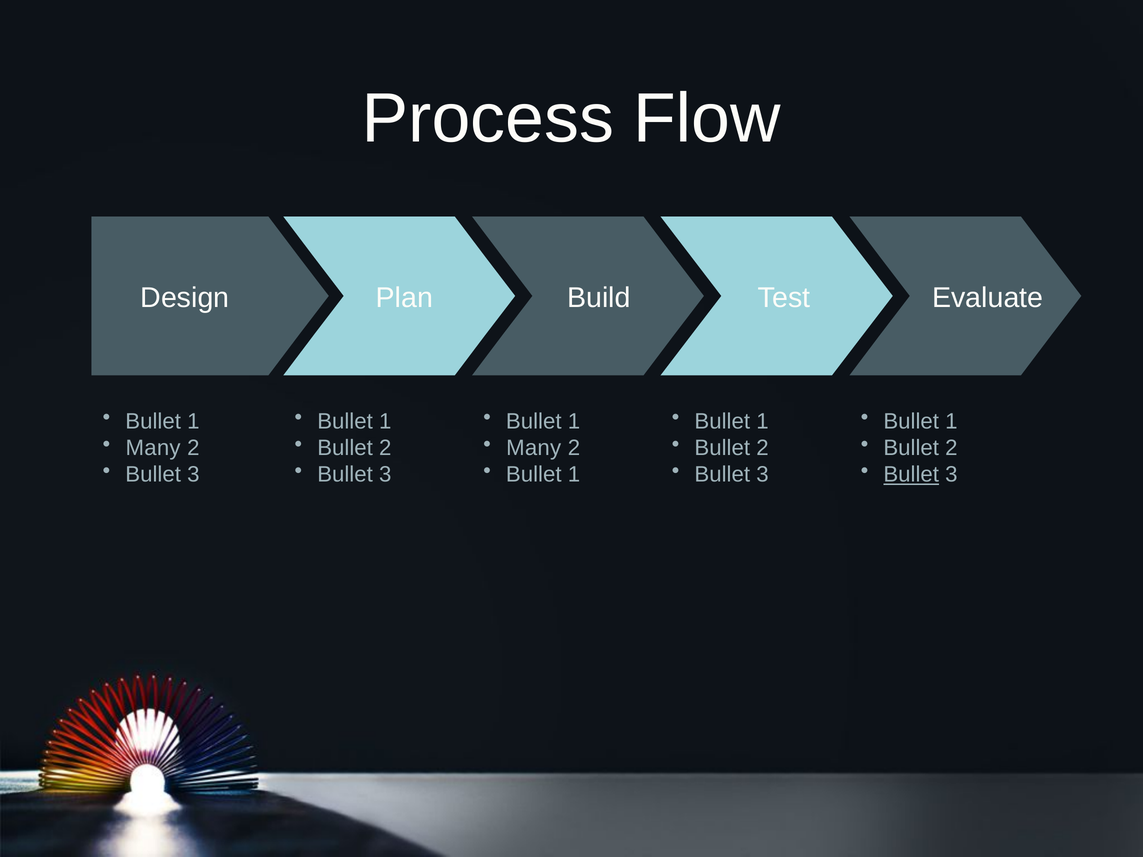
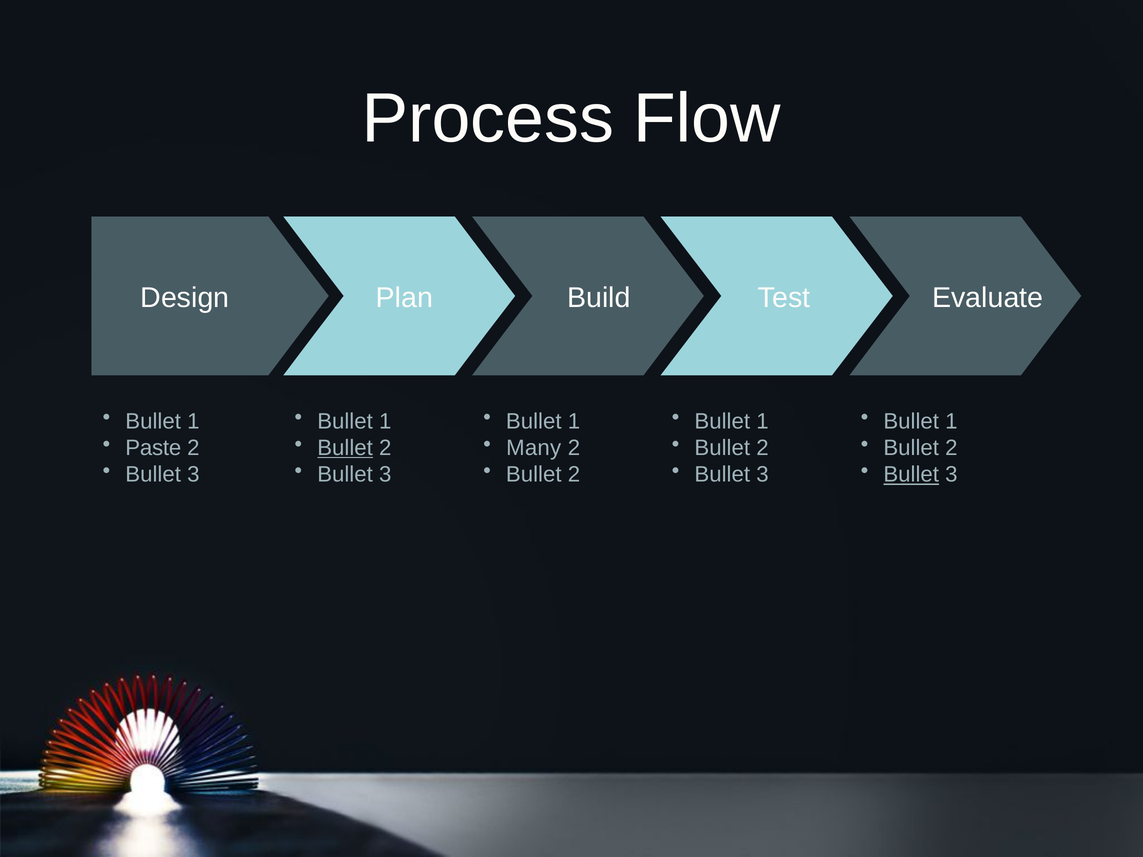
Many at (153, 448): Many -> Paste
Bullet at (345, 448) underline: none -> present
1 at (574, 475): 1 -> 2
